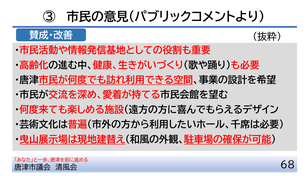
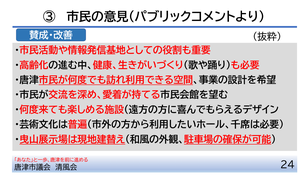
68: 68 -> 24
